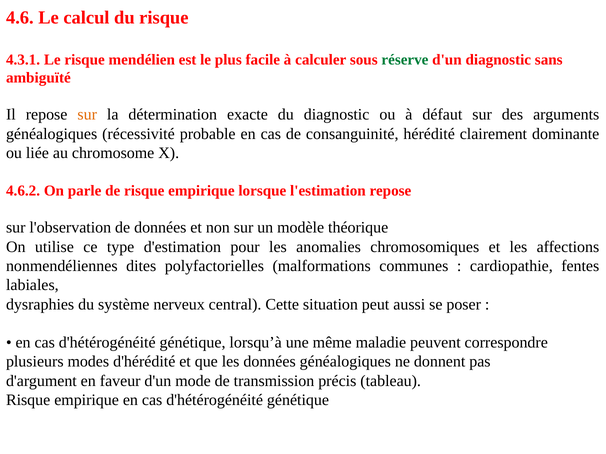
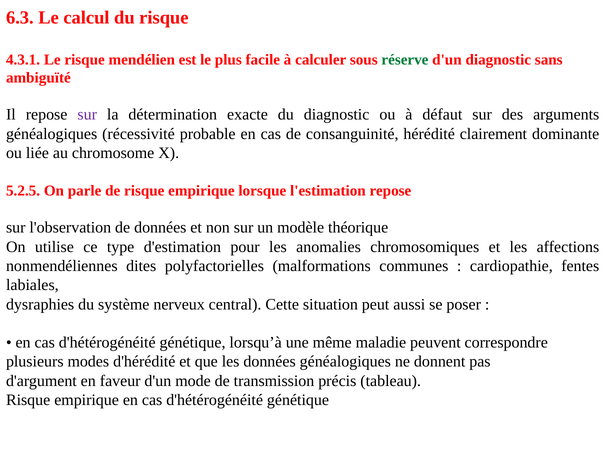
4.6: 4.6 -> 6.3
sur at (87, 115) colour: orange -> purple
4.6.2: 4.6.2 -> 5.2.5
